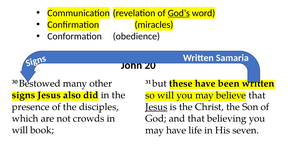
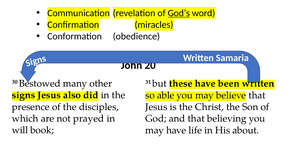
so will: will -> able
Jesus at (156, 107) underline: present -> none
crowds: crowds -> prayed
seven: seven -> about
